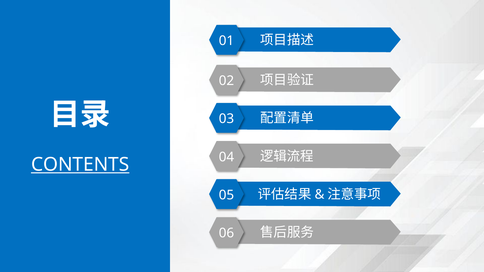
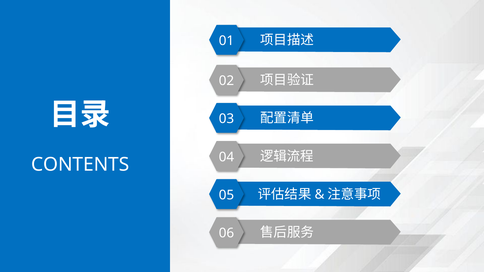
CONTENTS underline: present -> none
